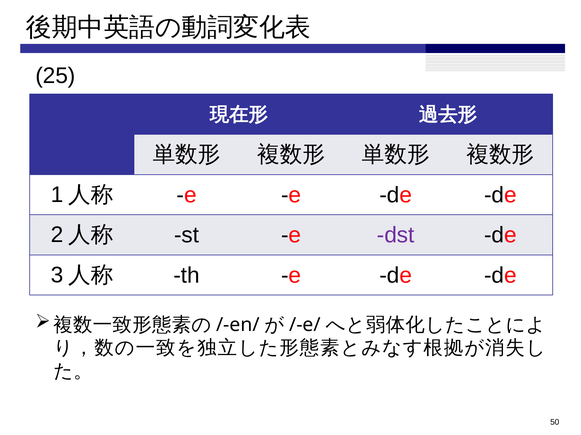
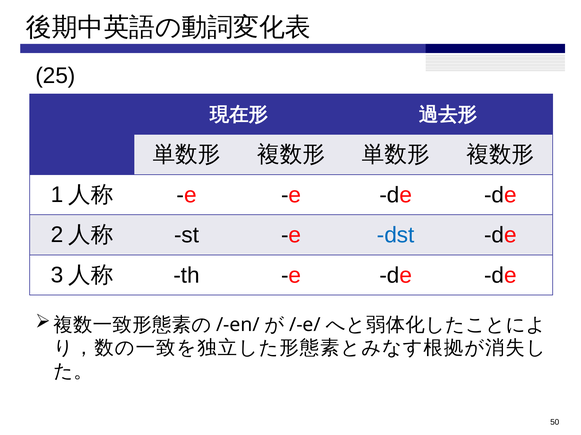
dst colour: purple -> blue
